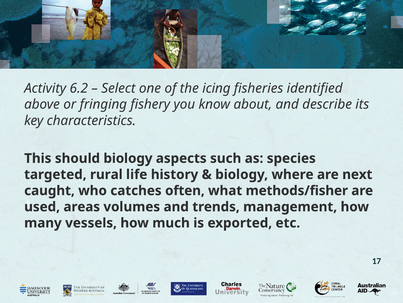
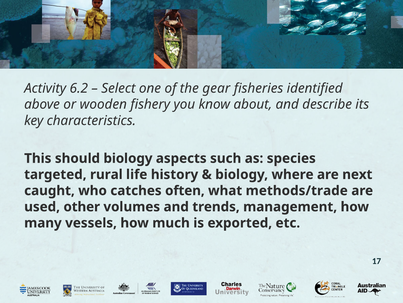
icing: icing -> gear
fringing: fringing -> wooden
methods/fisher: methods/fisher -> methods/trade
areas: areas -> other
